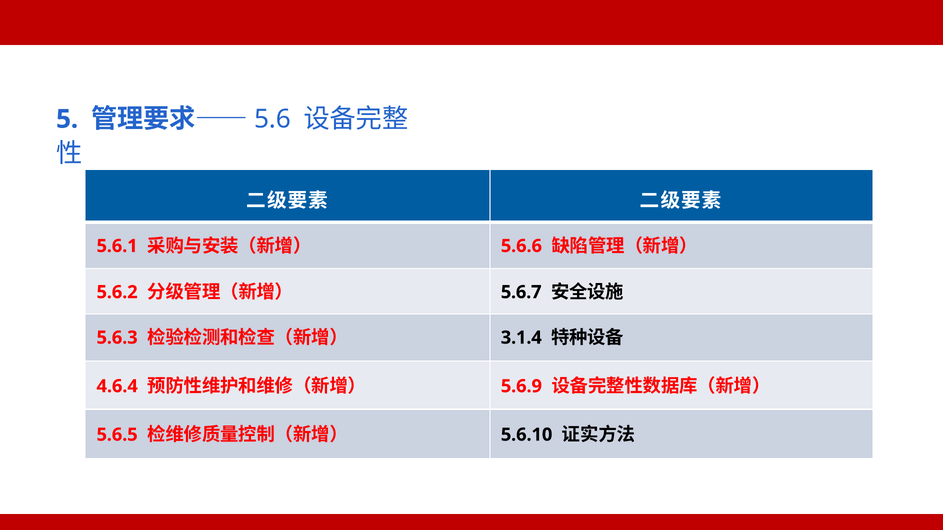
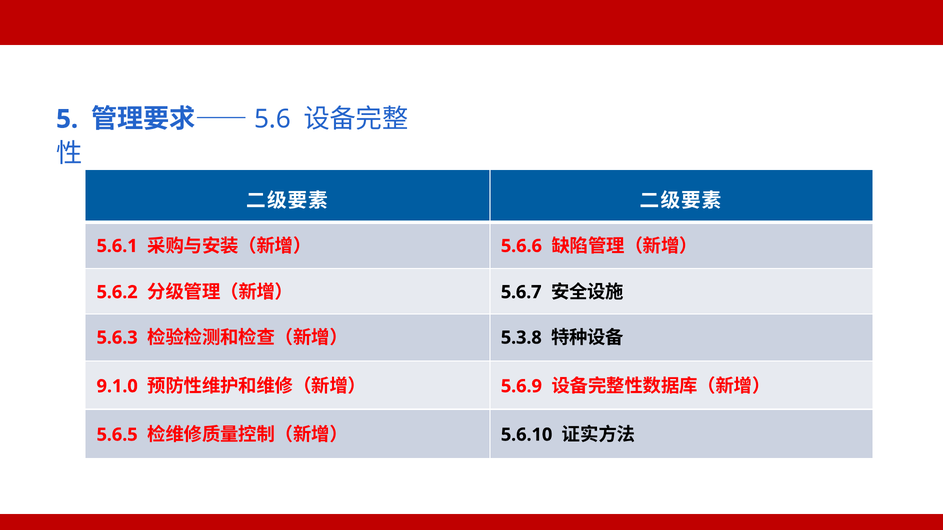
3.1.4: 3.1.4 -> 5.3.8
4.6.4: 4.6.4 -> 9.1.0
